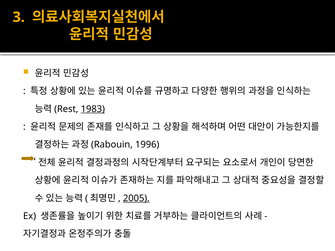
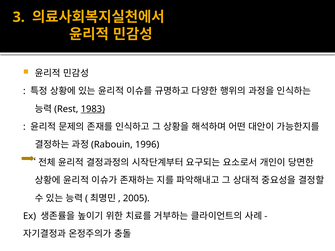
2005 underline: present -> none
